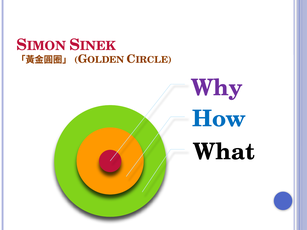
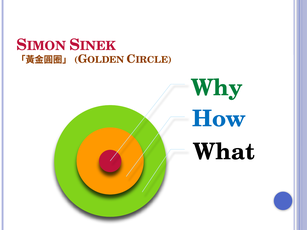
Why colour: purple -> green
